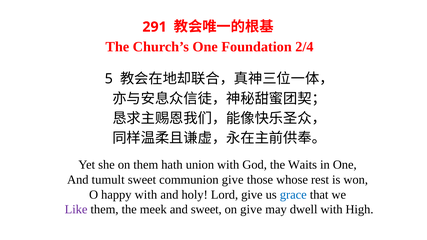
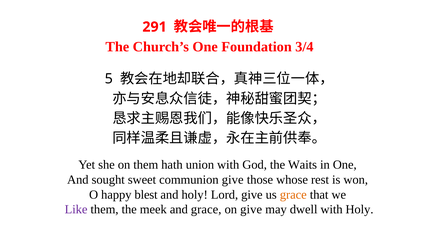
2/4: 2/4 -> 3/4
tumult: tumult -> sought
happy with: with -> blest
grace at (293, 195) colour: blue -> orange
and sweet: sweet -> grace
with High: High -> Holy
